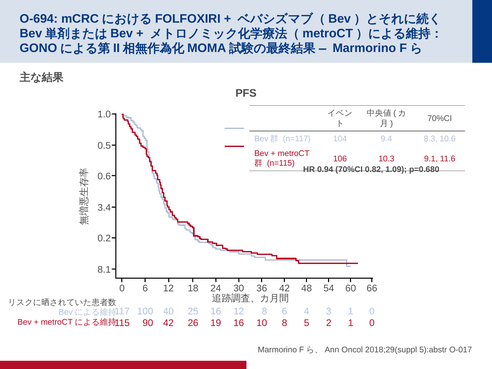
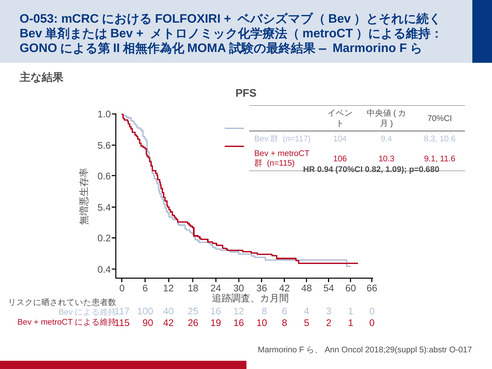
O-694: O-694 -> O-053
0.5: 0.5 -> 5.6
3.4: 3.4 -> 5.4
8.1: 8.1 -> 0.4
